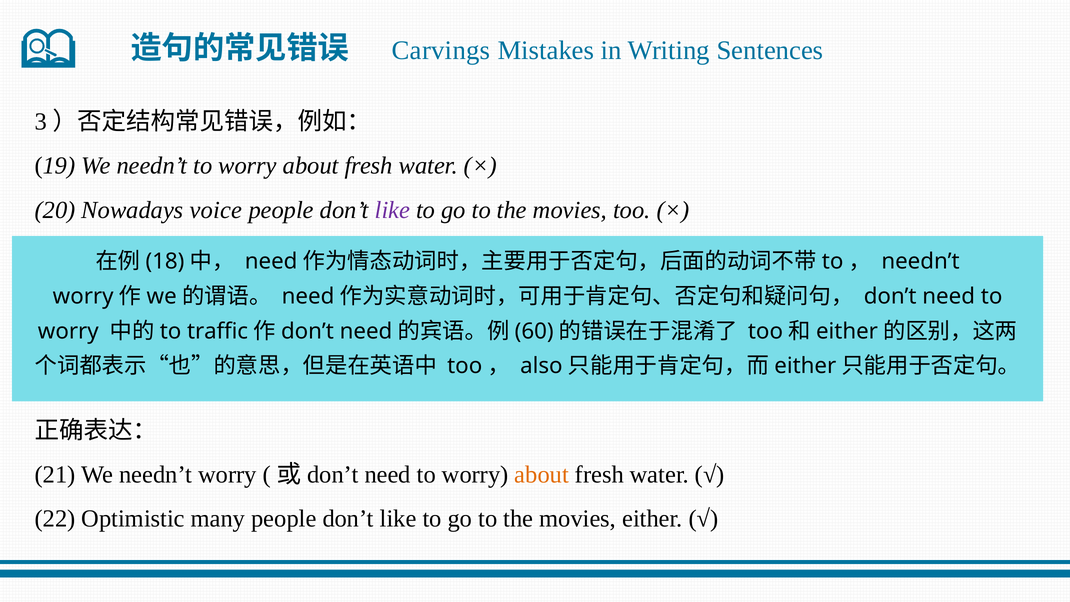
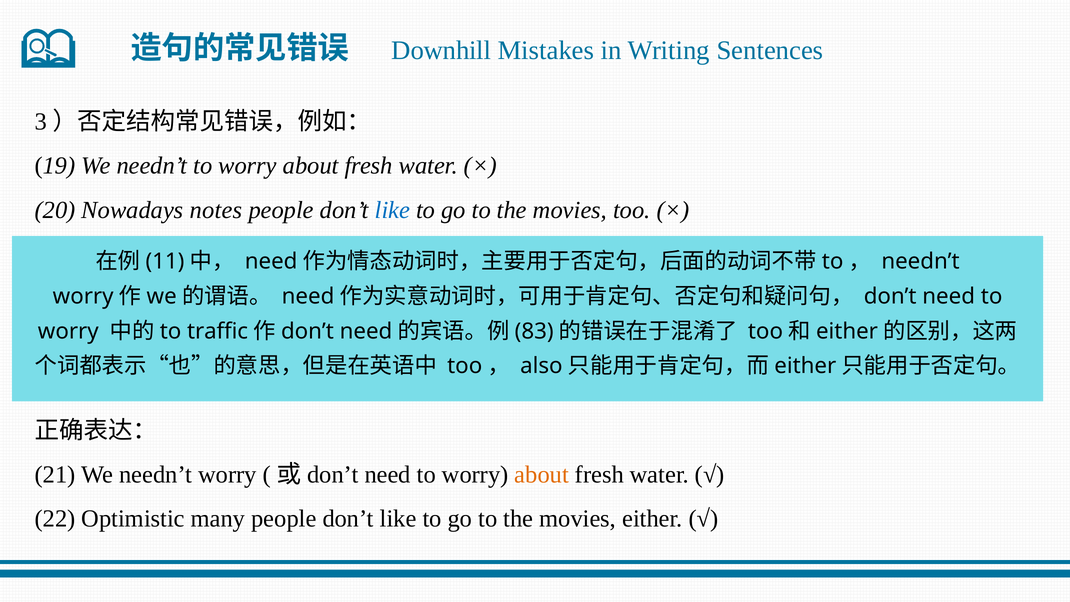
Carvings: Carvings -> Downhill
voice: voice -> notes
like at (392, 210) colour: purple -> blue
18: 18 -> 11
60: 60 -> 83
